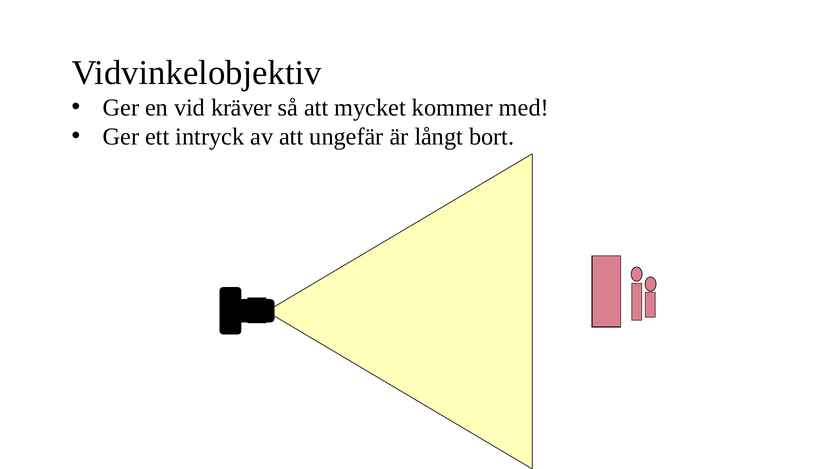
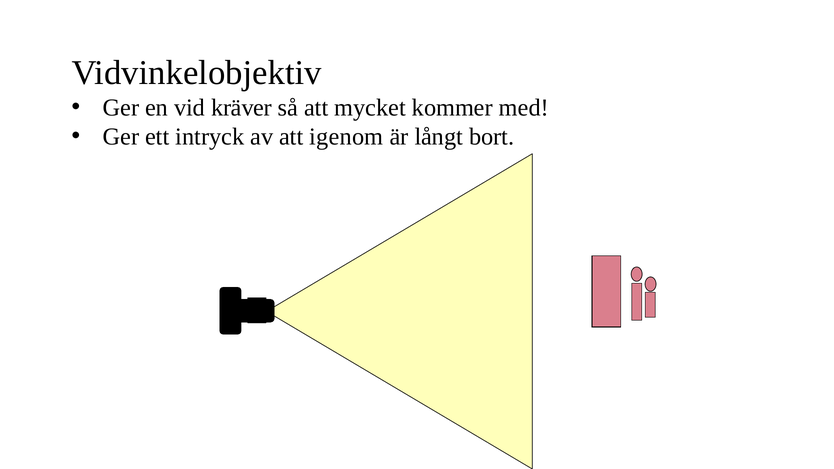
ungefär: ungefär -> igenom
